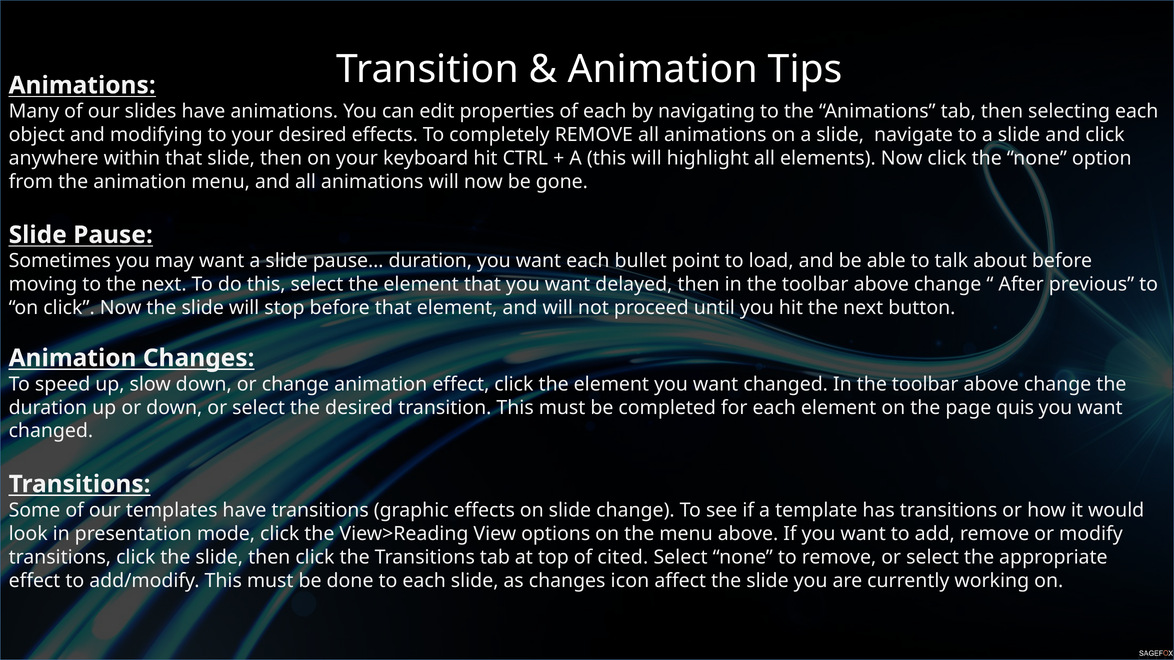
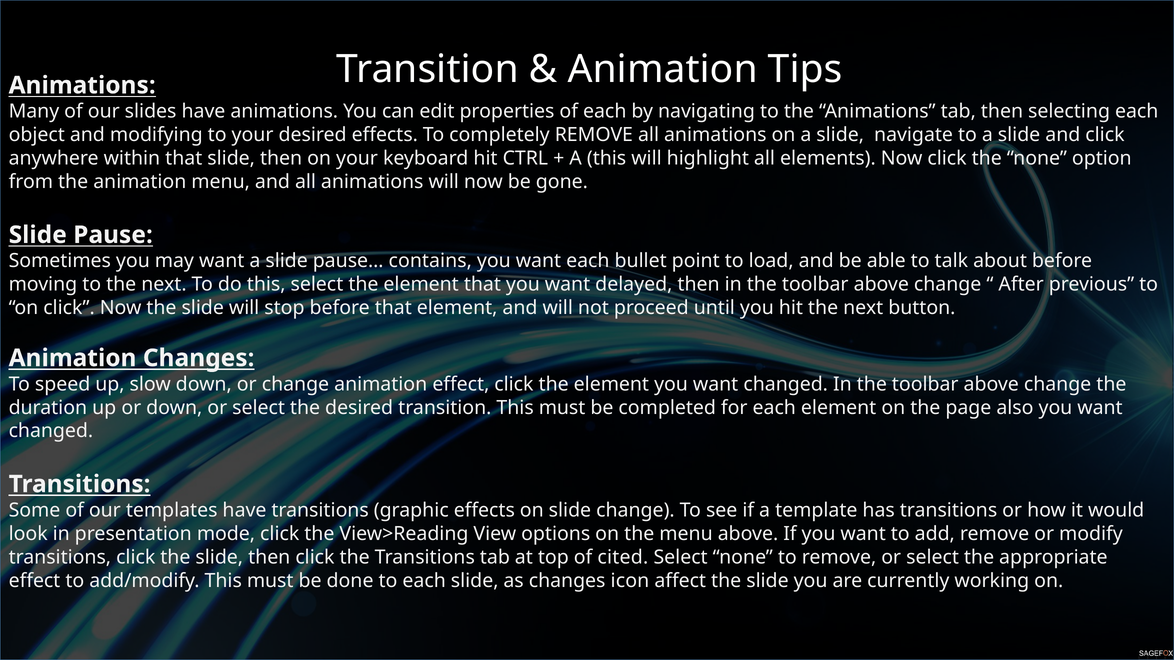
pause… duration: duration -> contains
quis: quis -> also
